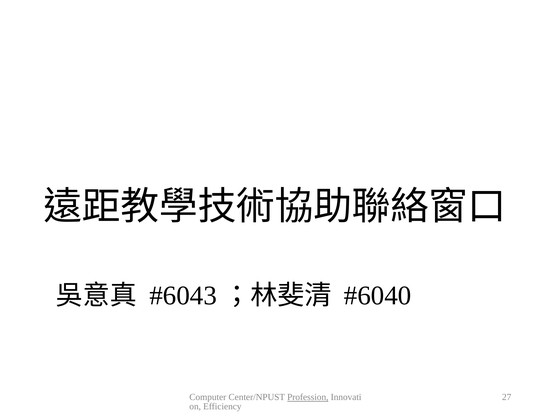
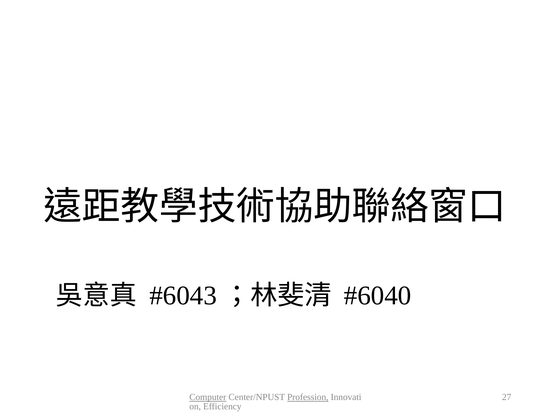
Computer underline: none -> present
